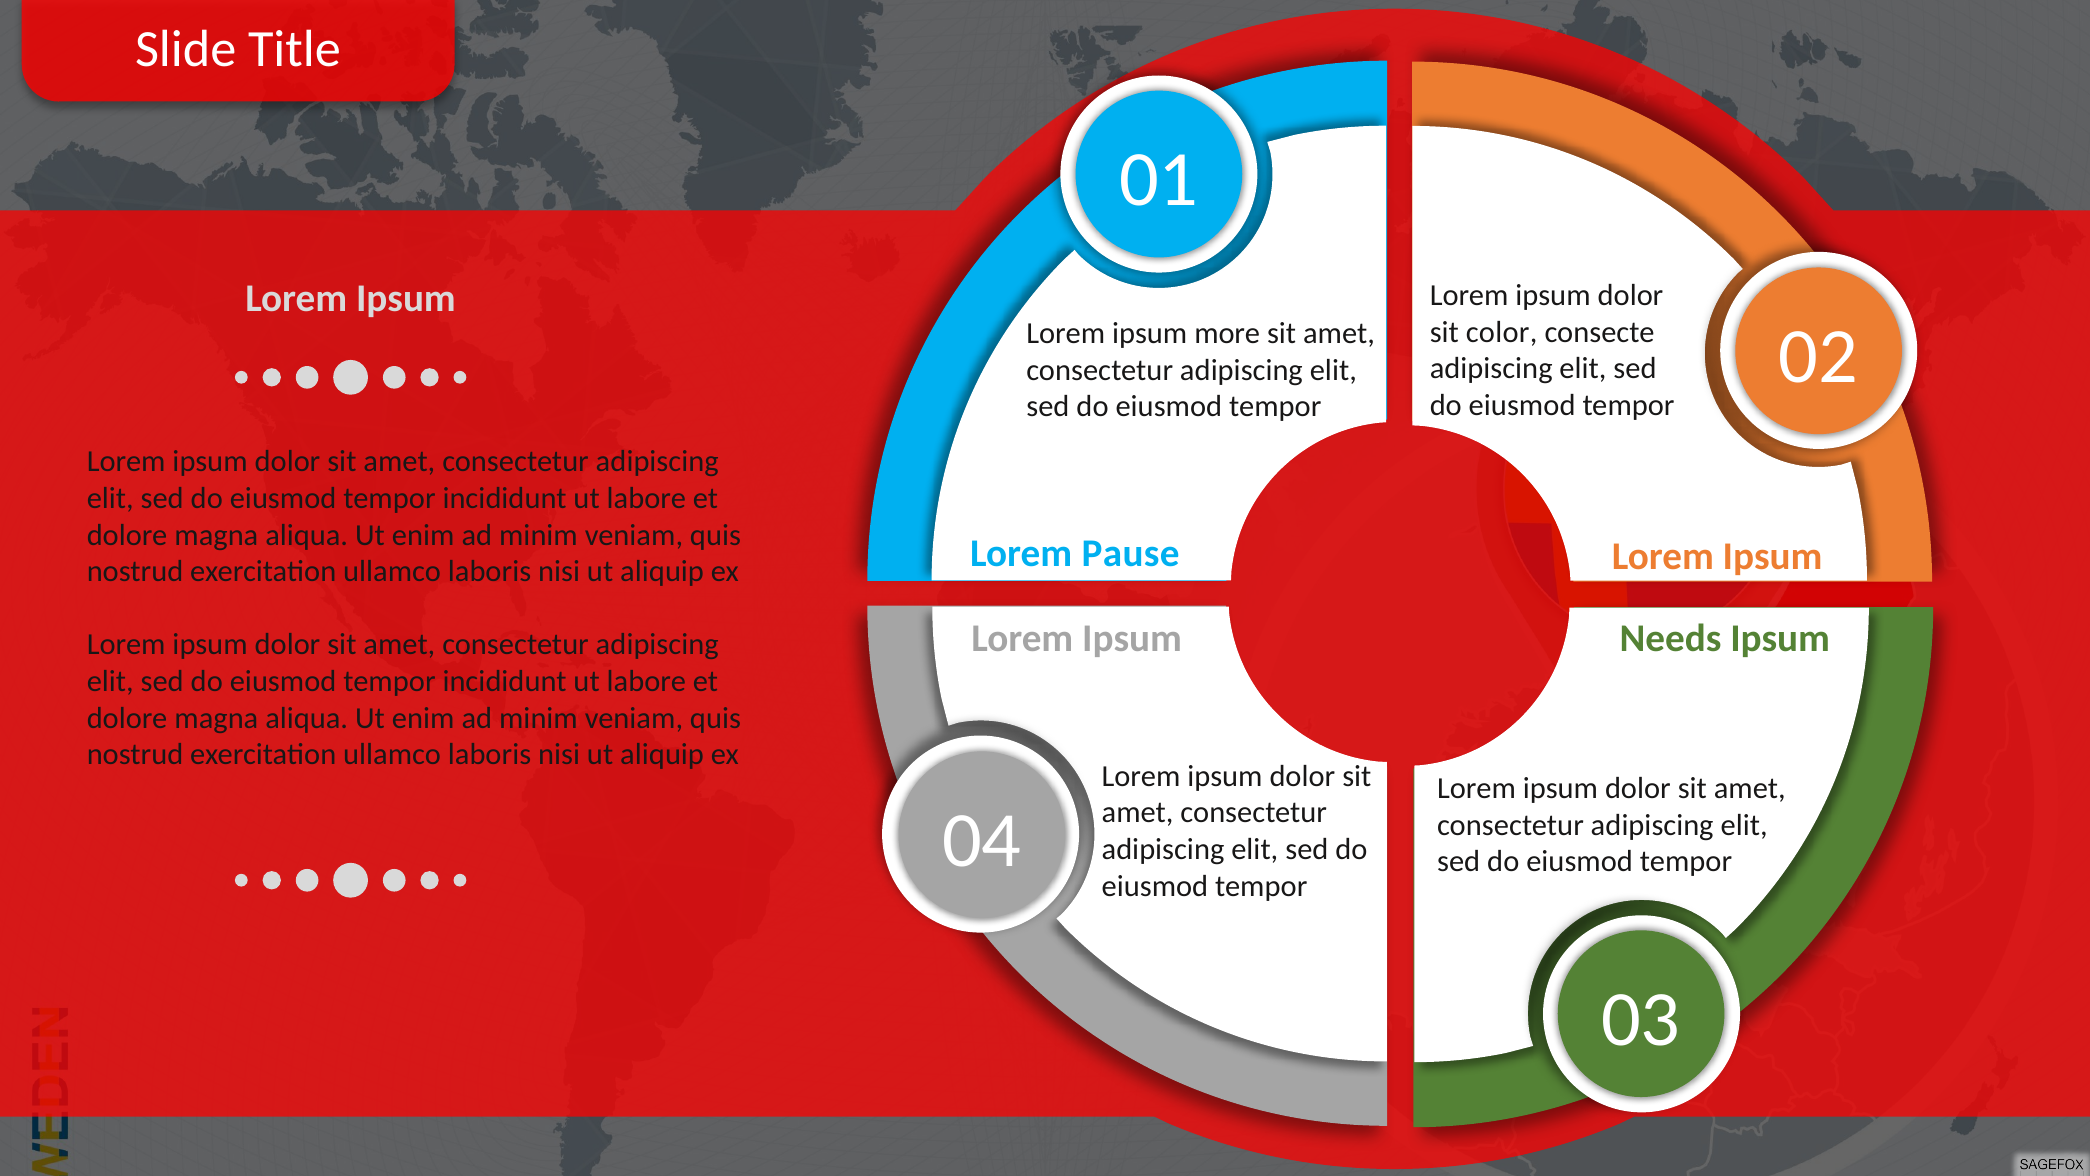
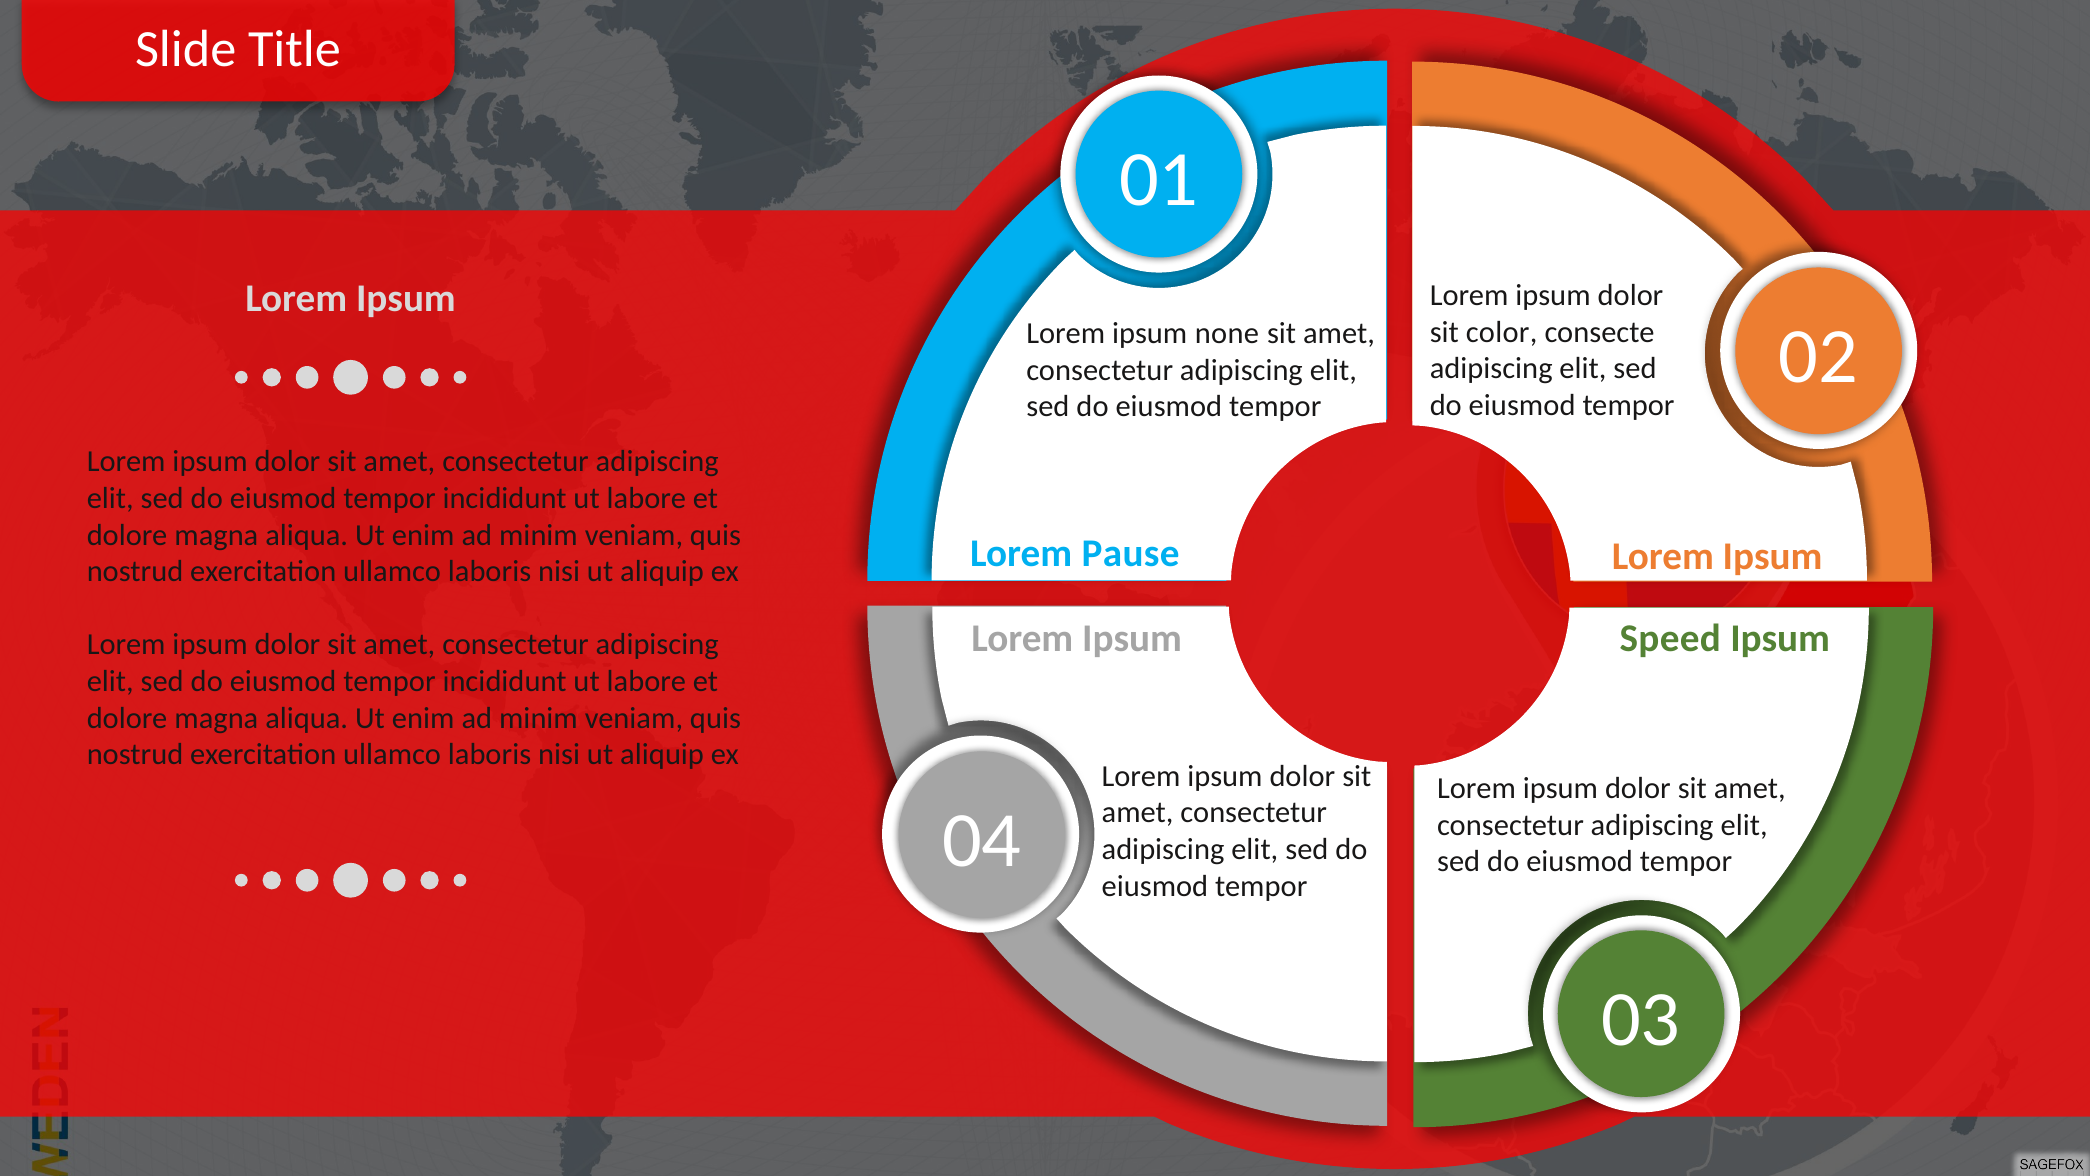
more: more -> none
Needs: Needs -> Speed
